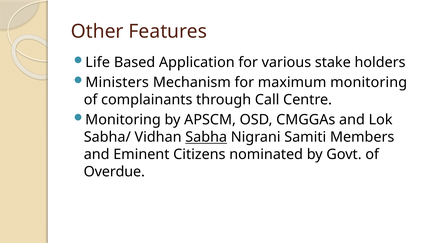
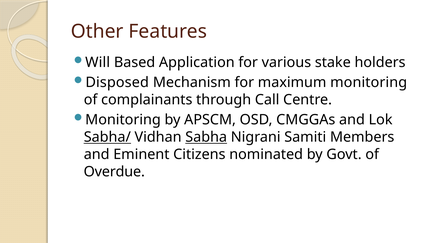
Life: Life -> Will
Ministers: Ministers -> Disposed
Sabha/ underline: none -> present
